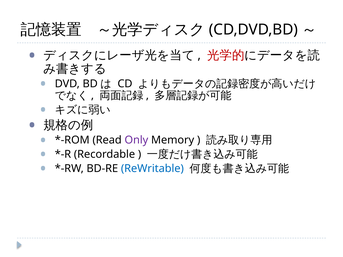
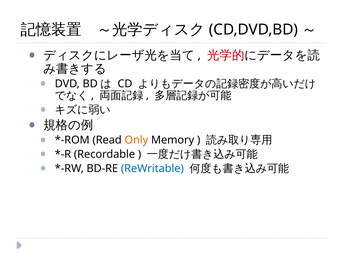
Only colour: purple -> orange
